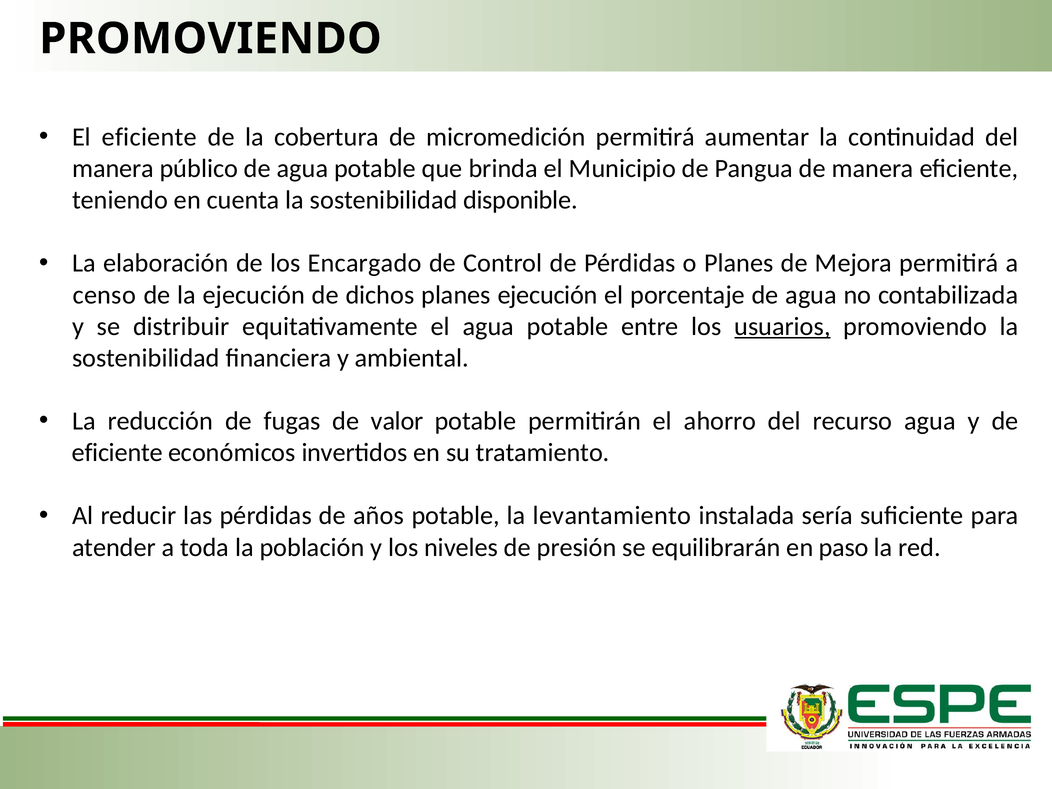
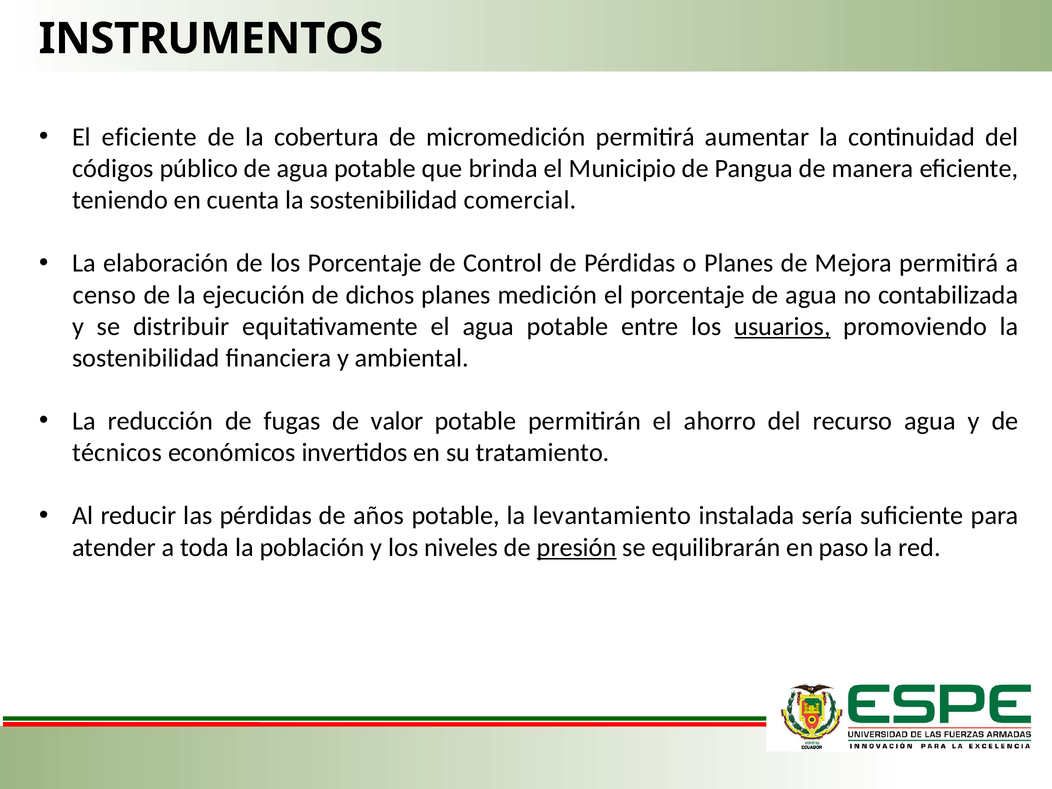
PROMOVIENDO at (210, 39): PROMOVIENDO -> INSTRUMENTOS
manera at (113, 169): manera -> códigos
disponible: disponible -> comercial
los Encargado: Encargado -> Porcentaje
planes ejecución: ejecución -> medición
eficiente at (117, 453): eficiente -> técnicos
presión underline: none -> present
